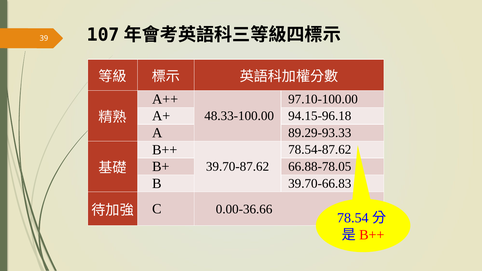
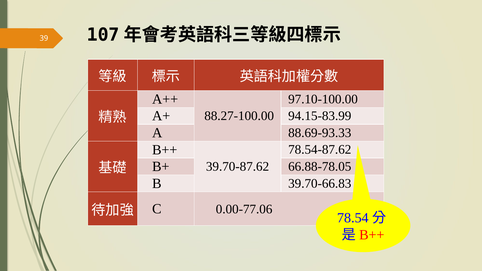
94.15-96.18: 94.15-96.18 -> 94.15-83.99
48.33-100.00: 48.33-100.00 -> 88.27-100.00
89.29-93.33: 89.29-93.33 -> 88.69-93.33
0.00-36.66: 0.00-36.66 -> 0.00-77.06
